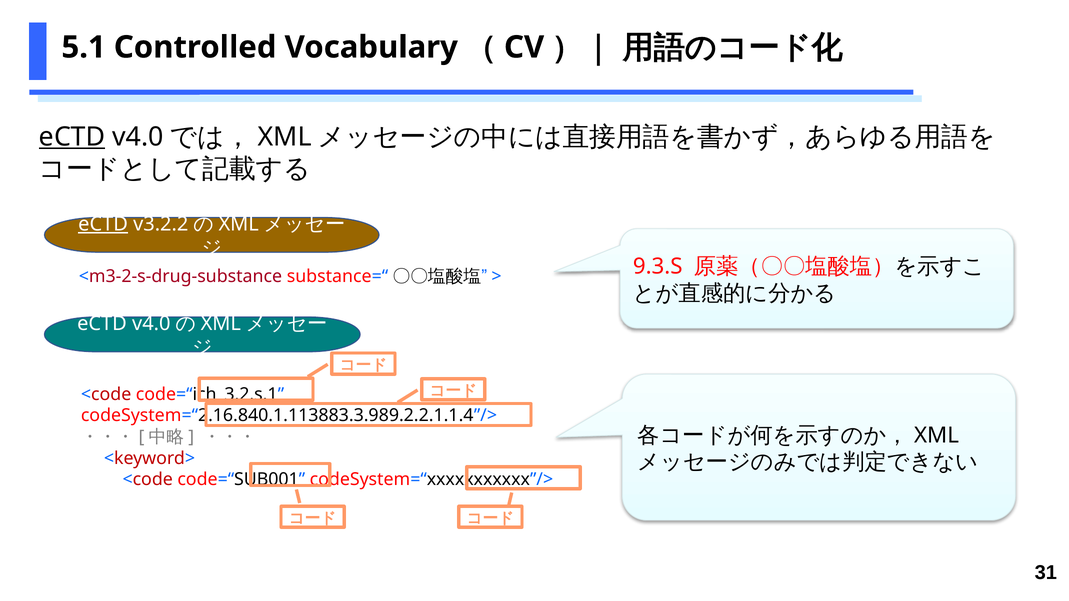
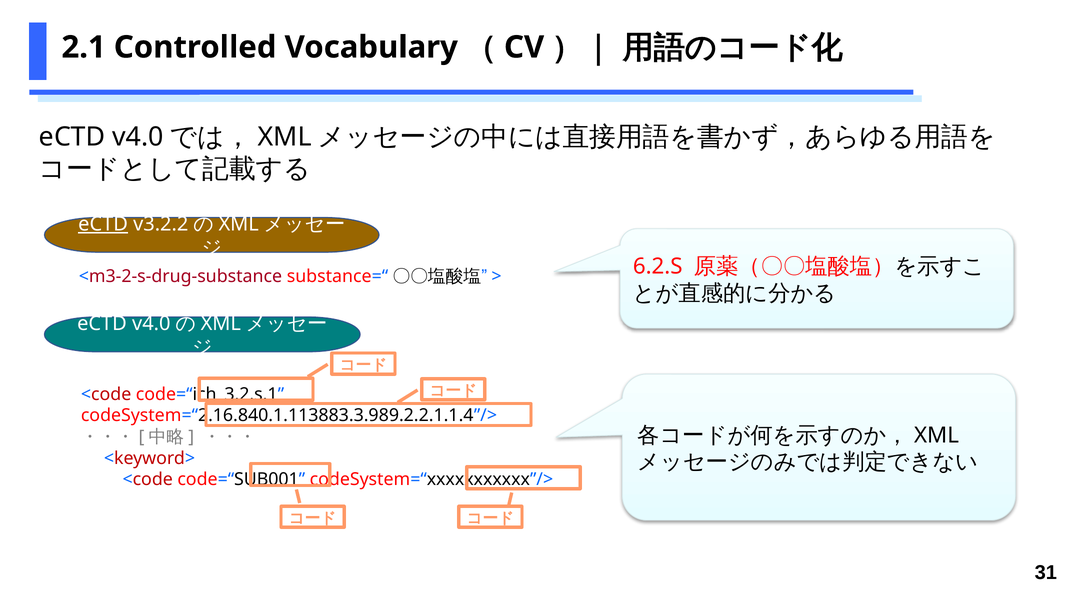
5.1: 5.1 -> 2.1
eCTD at (72, 137) underline: present -> none
9.3.S: 9.3.S -> 6.2.S
